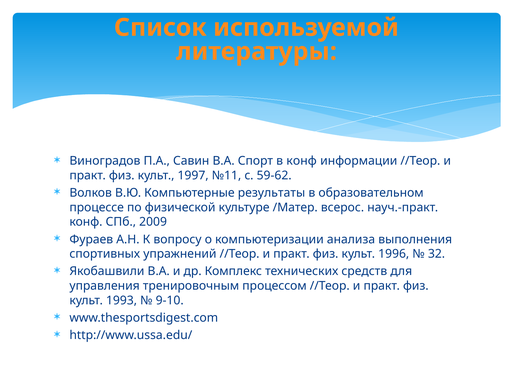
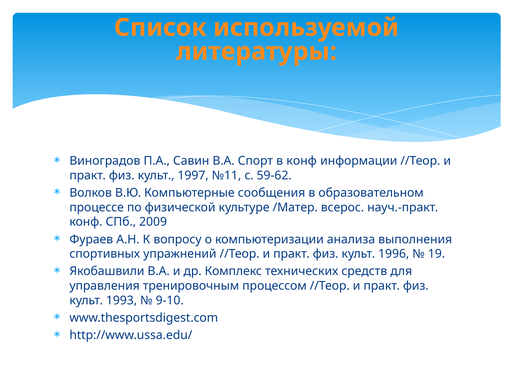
результаты: результаты -> сообщения
32: 32 -> 19
